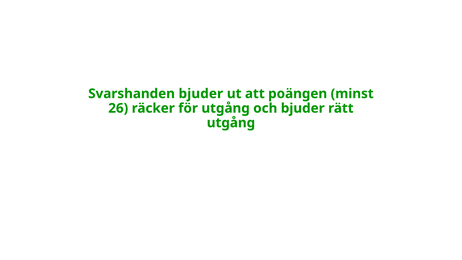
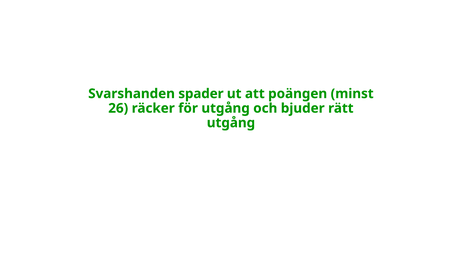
Svarshanden bjuder: bjuder -> spader
